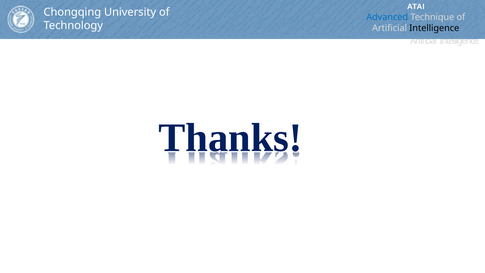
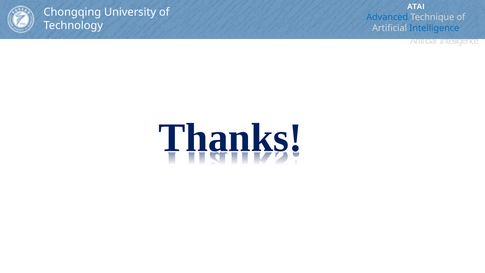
Intelligence at (434, 28) colour: black -> blue
